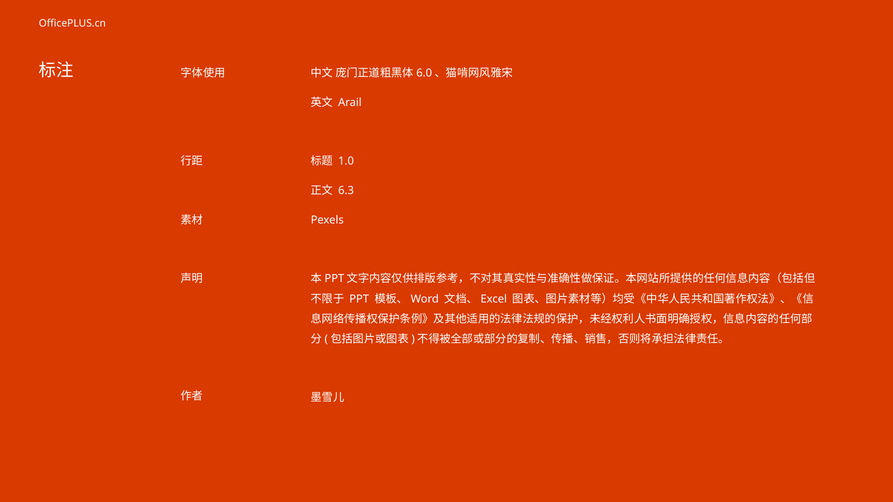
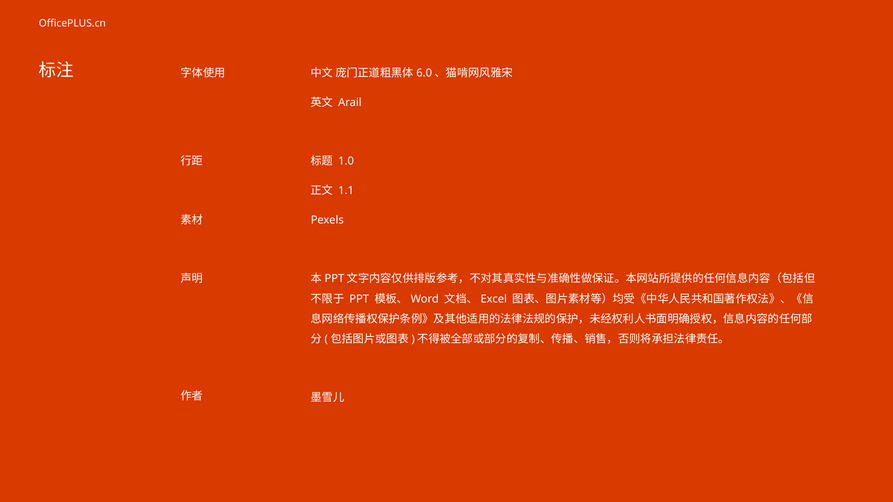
6.3: 6.3 -> 1.1
